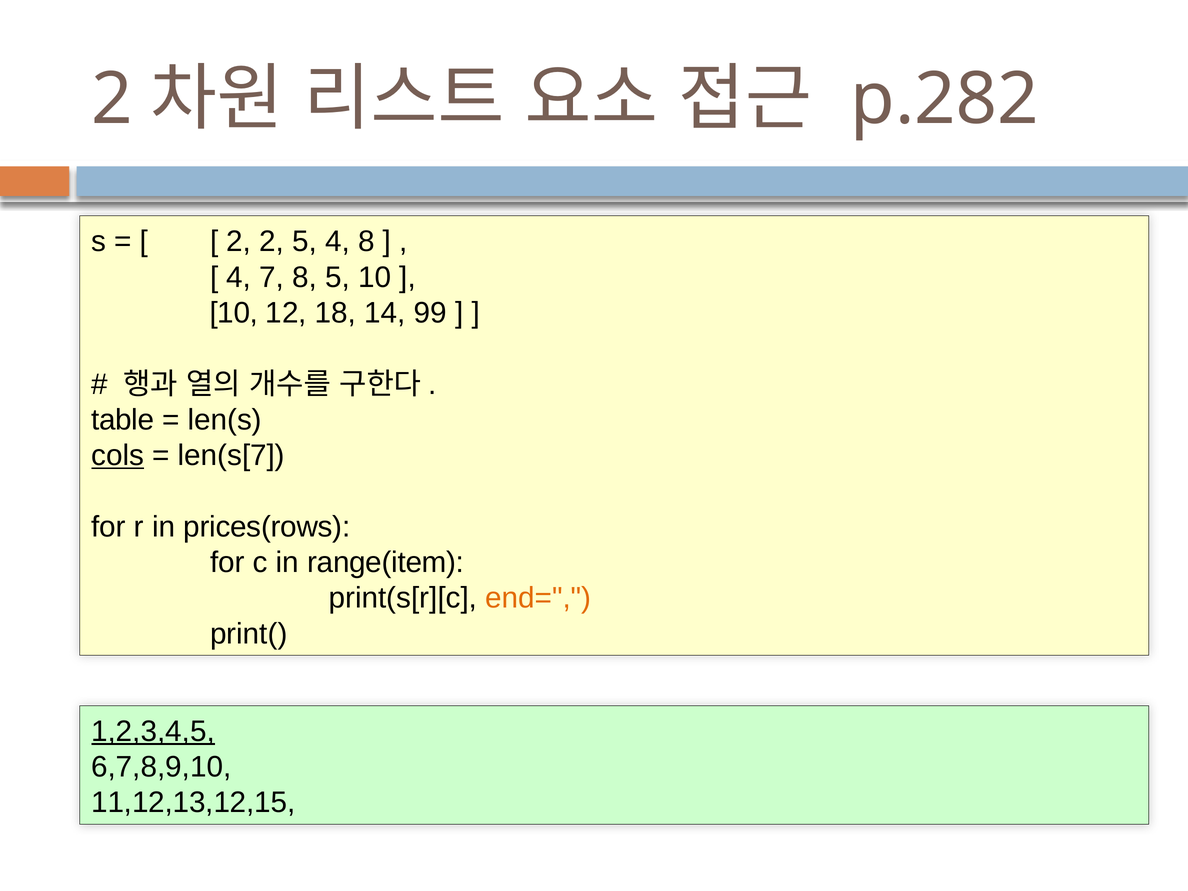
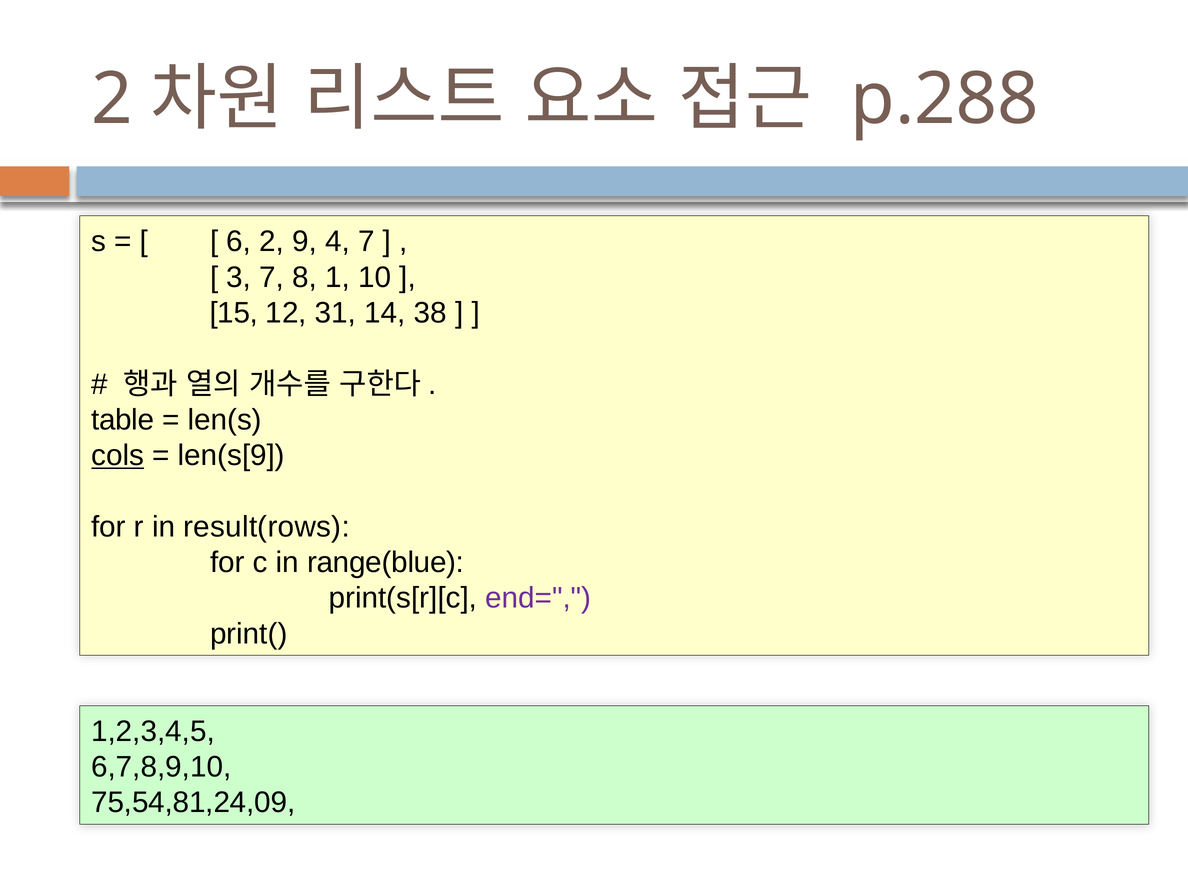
p.282: p.282 -> p.288
2 at (239, 242): 2 -> 6
2 5: 5 -> 9
4 8: 8 -> 7
4 at (239, 277): 4 -> 3
8 5: 5 -> 1
10 at (234, 313): 10 -> 15
18: 18 -> 31
99: 99 -> 38
len(s[7: len(s[7 -> len(s[9
prices(rows: prices(rows -> result(rows
range(item: range(item -> range(blue
end= colour: orange -> purple
1,2,3,4,5 underline: present -> none
11,12,13,12,15: 11,12,13,12,15 -> 75,54,81,24,09
